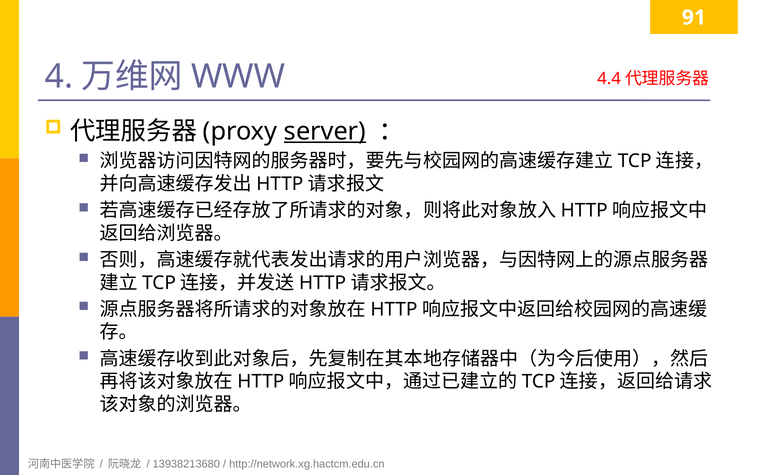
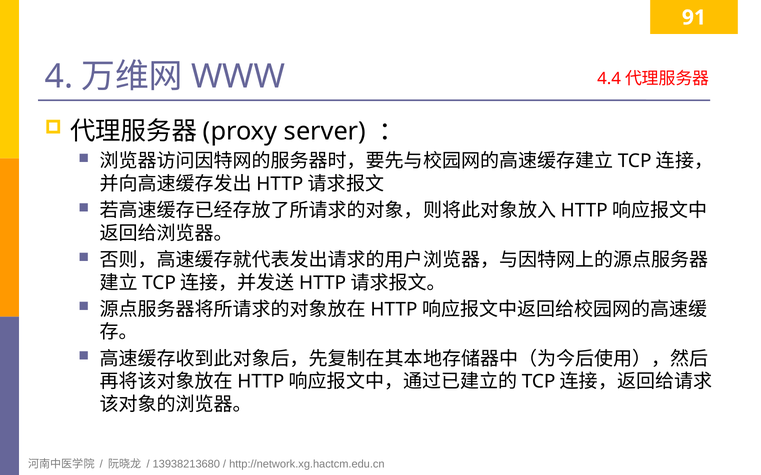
server underline: present -> none
